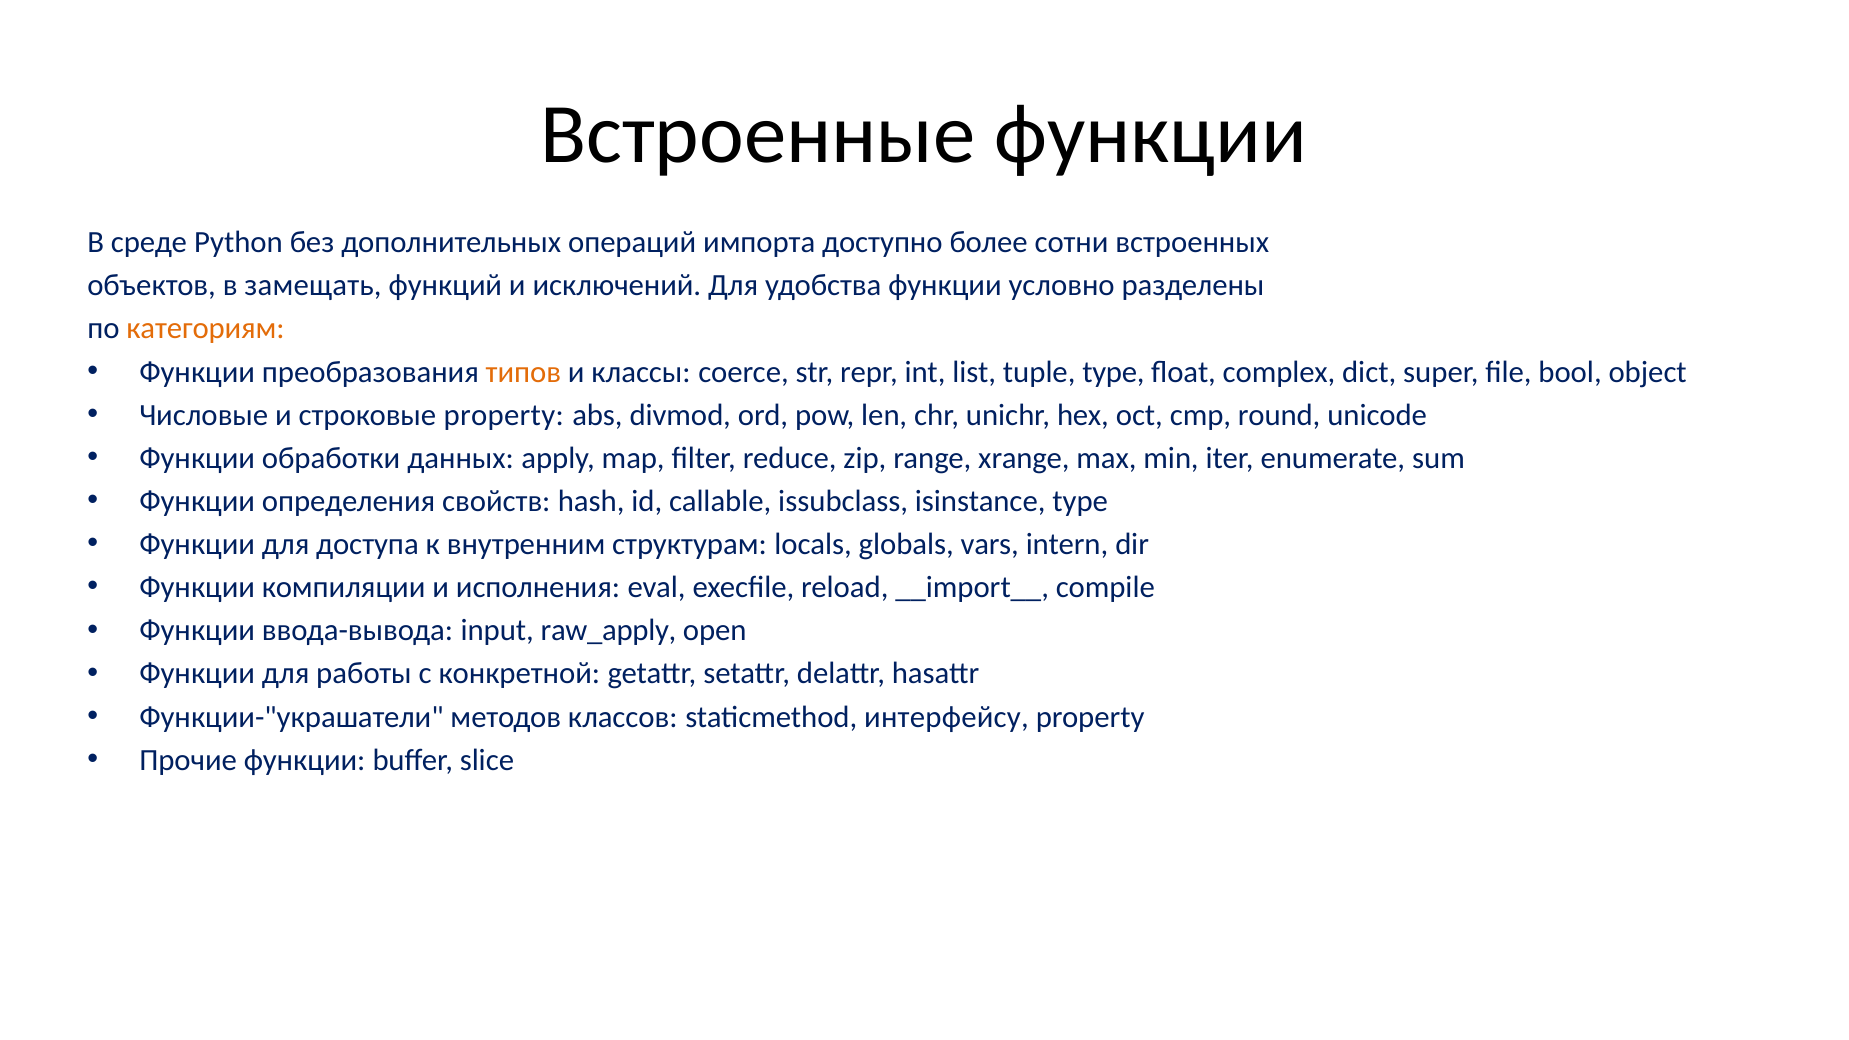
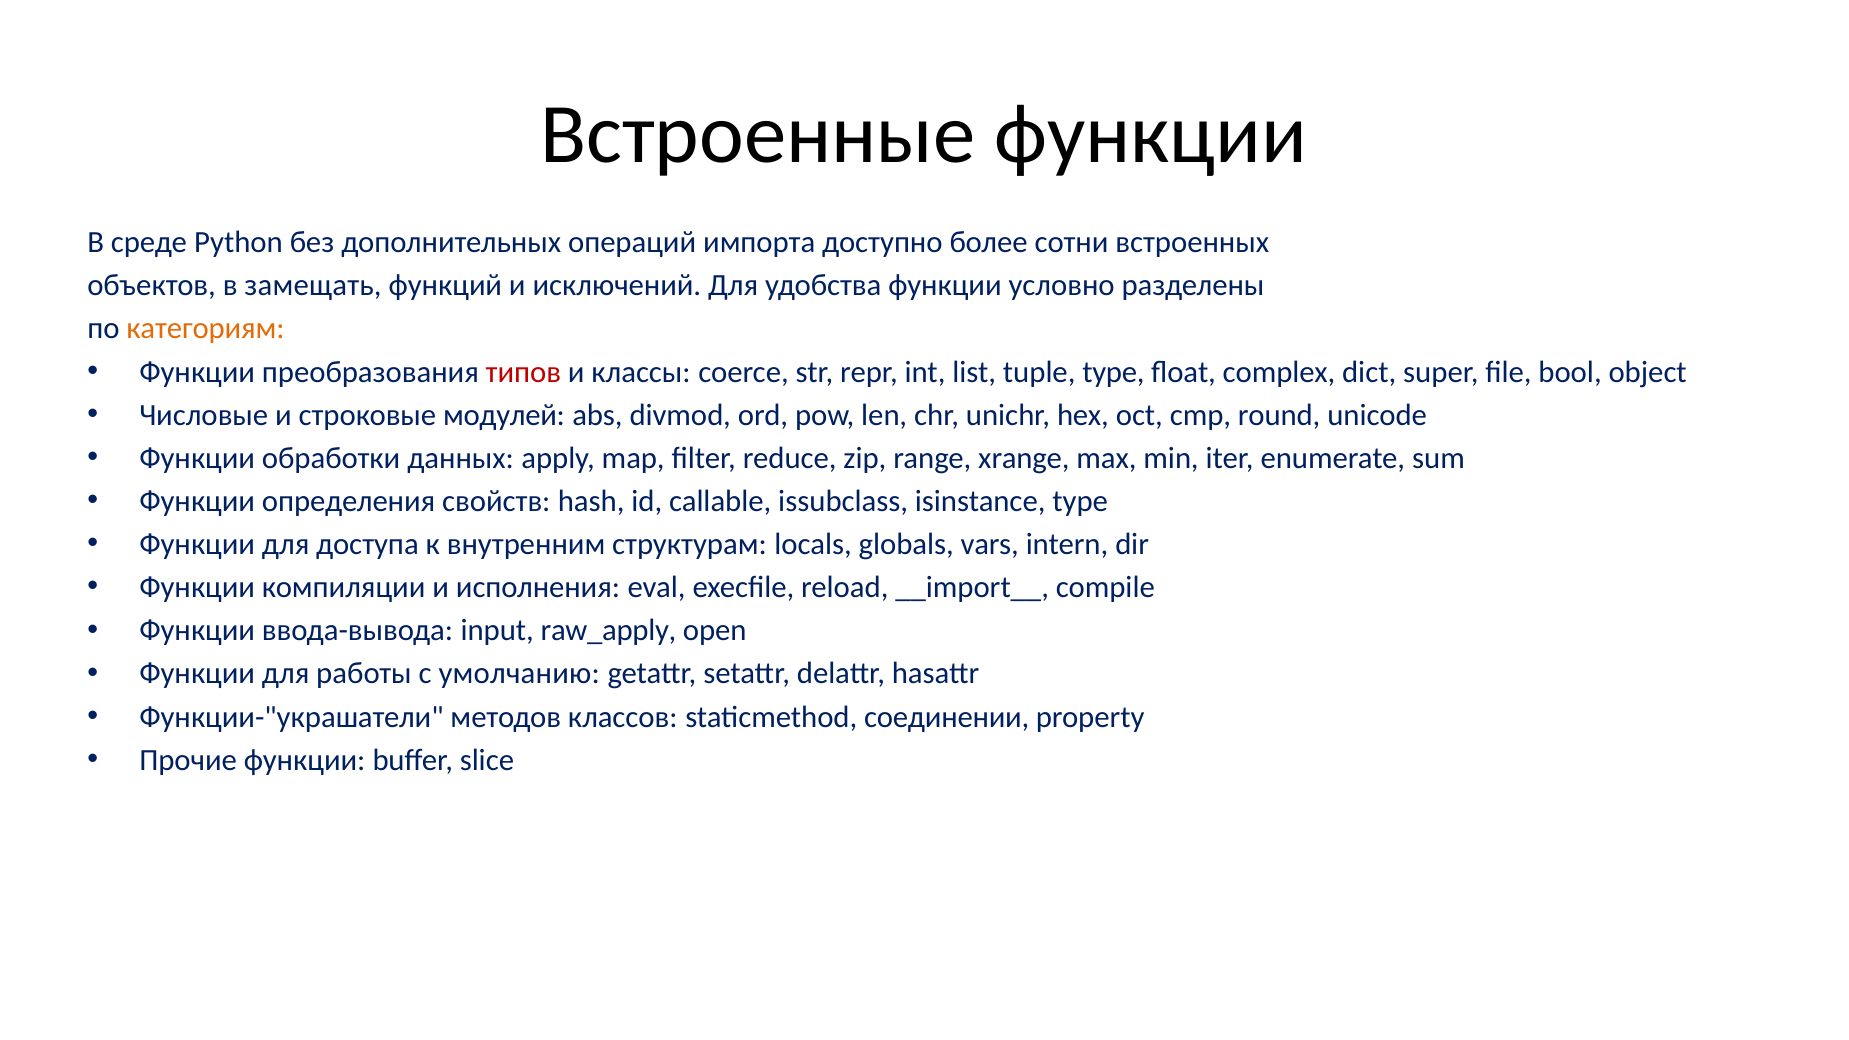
типов colour: orange -> red
строковые property: property -> модулей
конкретной: конкретной -> умолчанию
интерфейсу: интерфейсу -> соединении
